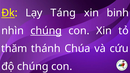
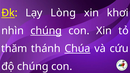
Táng: Táng -> Lòng
binh: binh -> khơi
Chúa underline: none -> present
